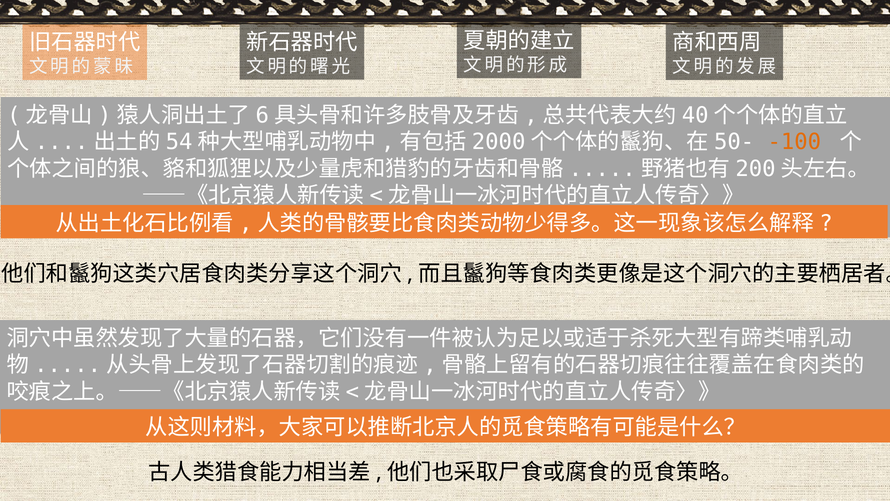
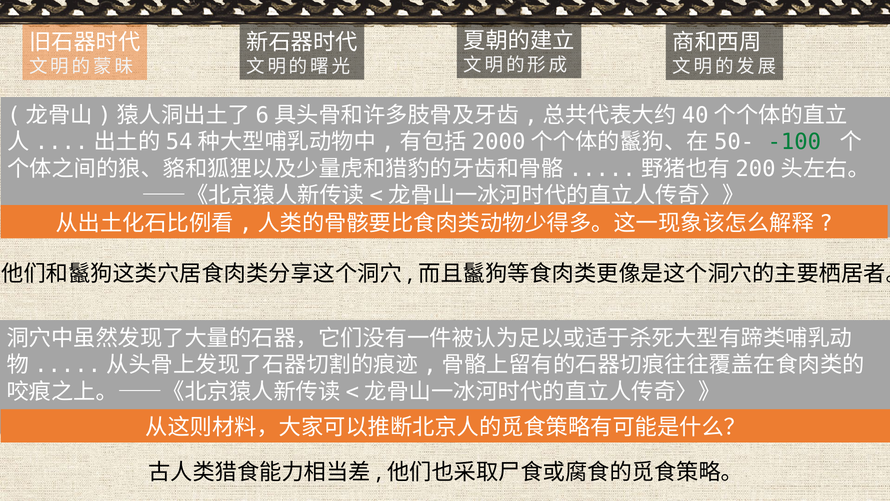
-100 colour: orange -> green
